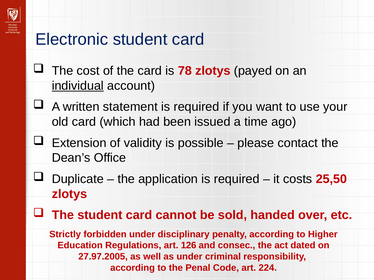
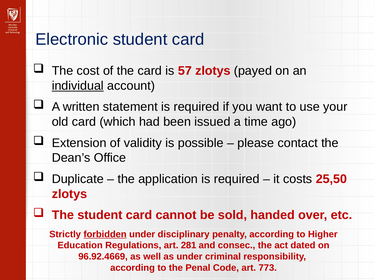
78: 78 -> 57
forbidden underline: none -> present
126: 126 -> 281
27.97.2005: 27.97.2005 -> 96.92.4669
224: 224 -> 773
